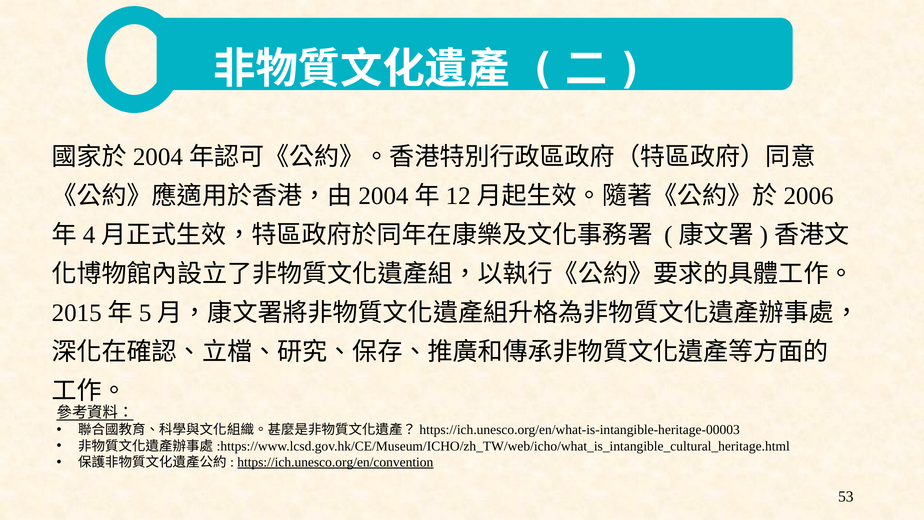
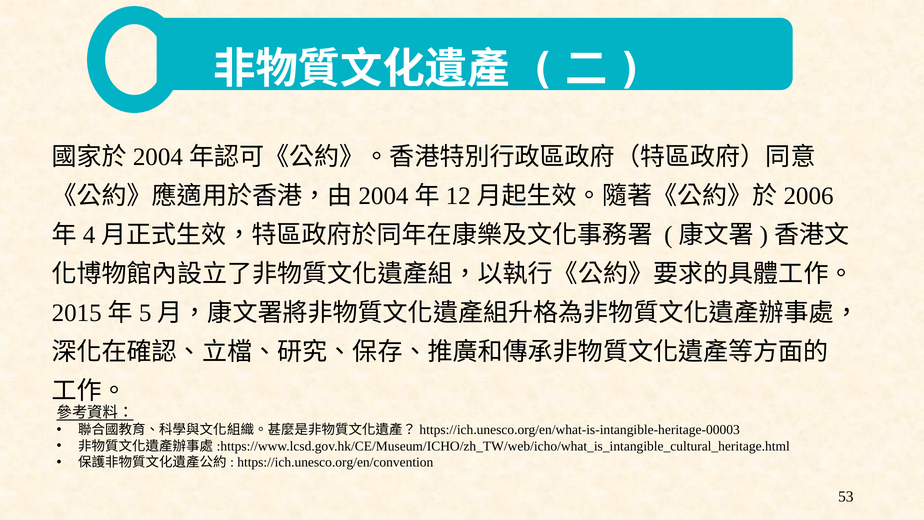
https://ich.unesco.org/en/convention underline: present -> none
